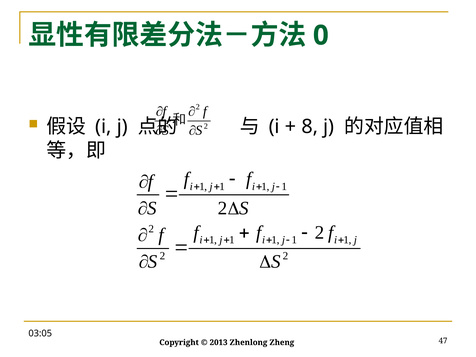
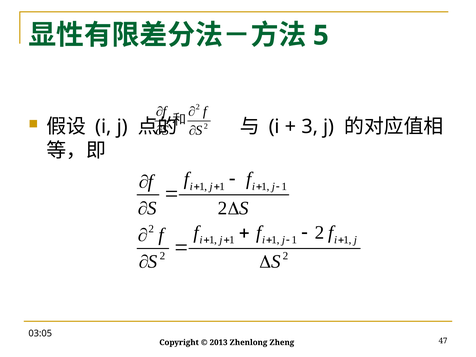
0: 0 -> 5
8: 8 -> 3
